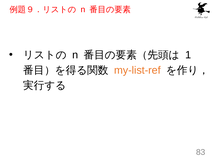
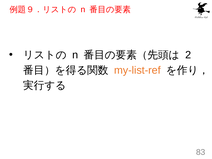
1: 1 -> 2
